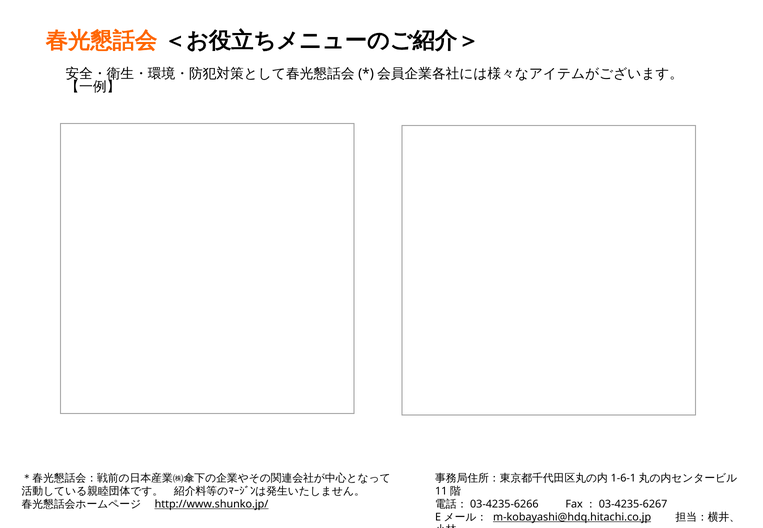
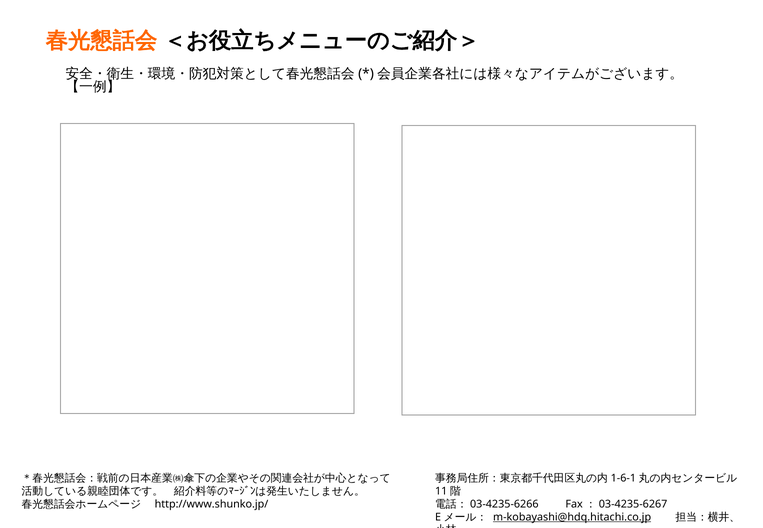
http://www.shunko.jp/ underline: present -> none
